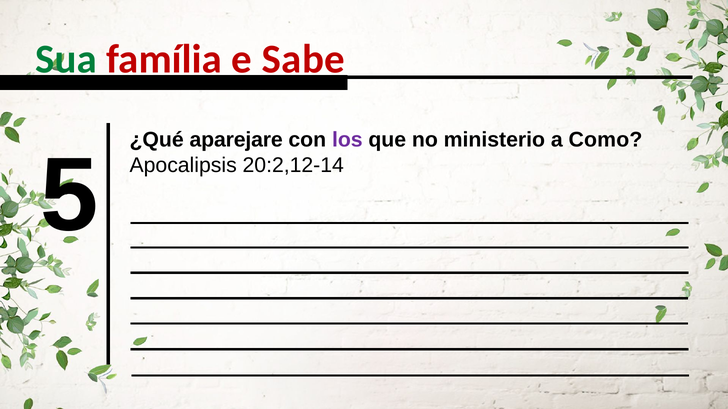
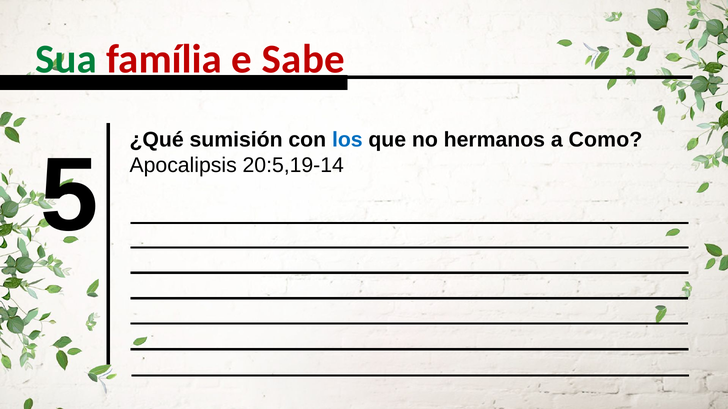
aparejare: aparejare -> sumisión
los colour: purple -> blue
ministerio: ministerio -> hermanos
20:2,12-14: 20:2,12-14 -> 20:5,19-14
